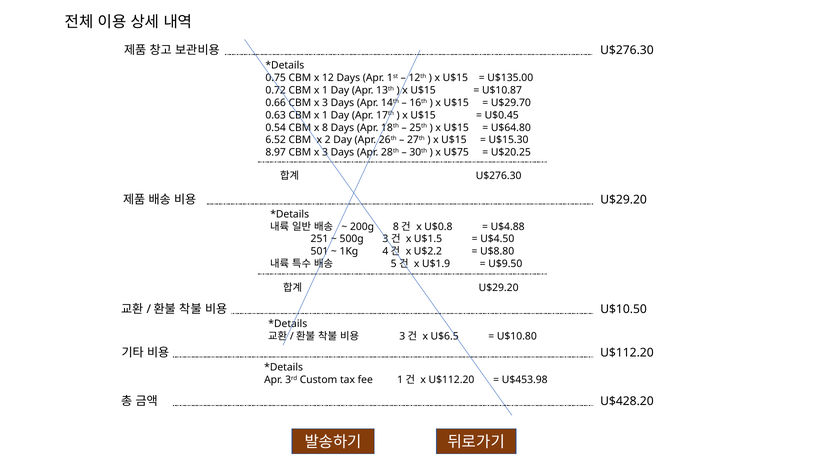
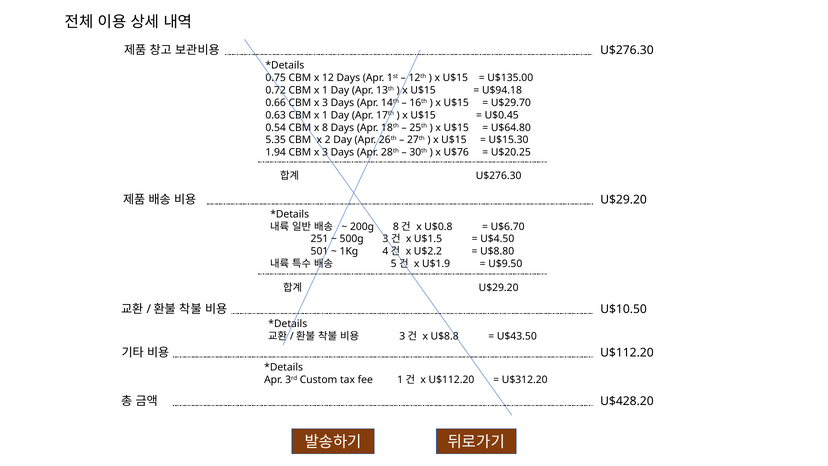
U$10.87: U$10.87 -> U$94.18
6.52: 6.52 -> 5.35
8.97: 8.97 -> 1.94
U$75: U$75 -> U$76
U$4.88: U$4.88 -> U$6.70
U$6.5: U$6.5 -> U$8.8
U$10.80: U$10.80 -> U$43.50
U$453.98: U$453.98 -> U$312.20
